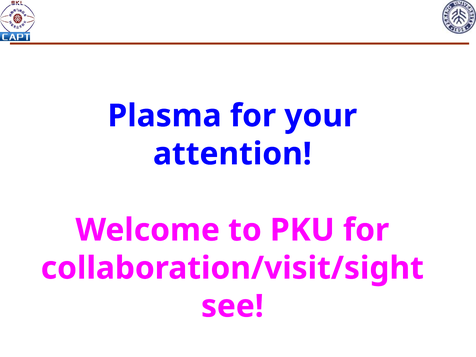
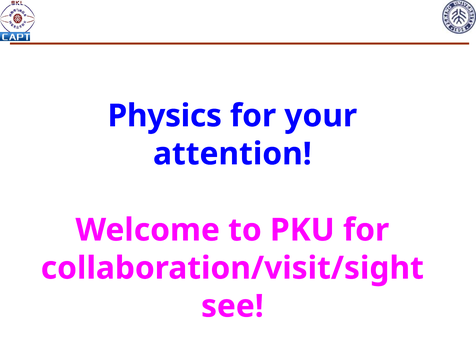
Plasma: Plasma -> Physics
